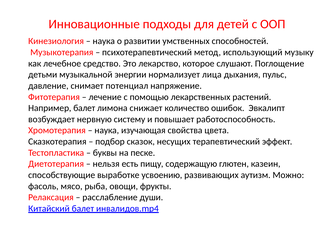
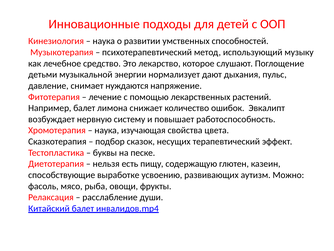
лица: лица -> дают
потенциал: потенциал -> нуждаются
